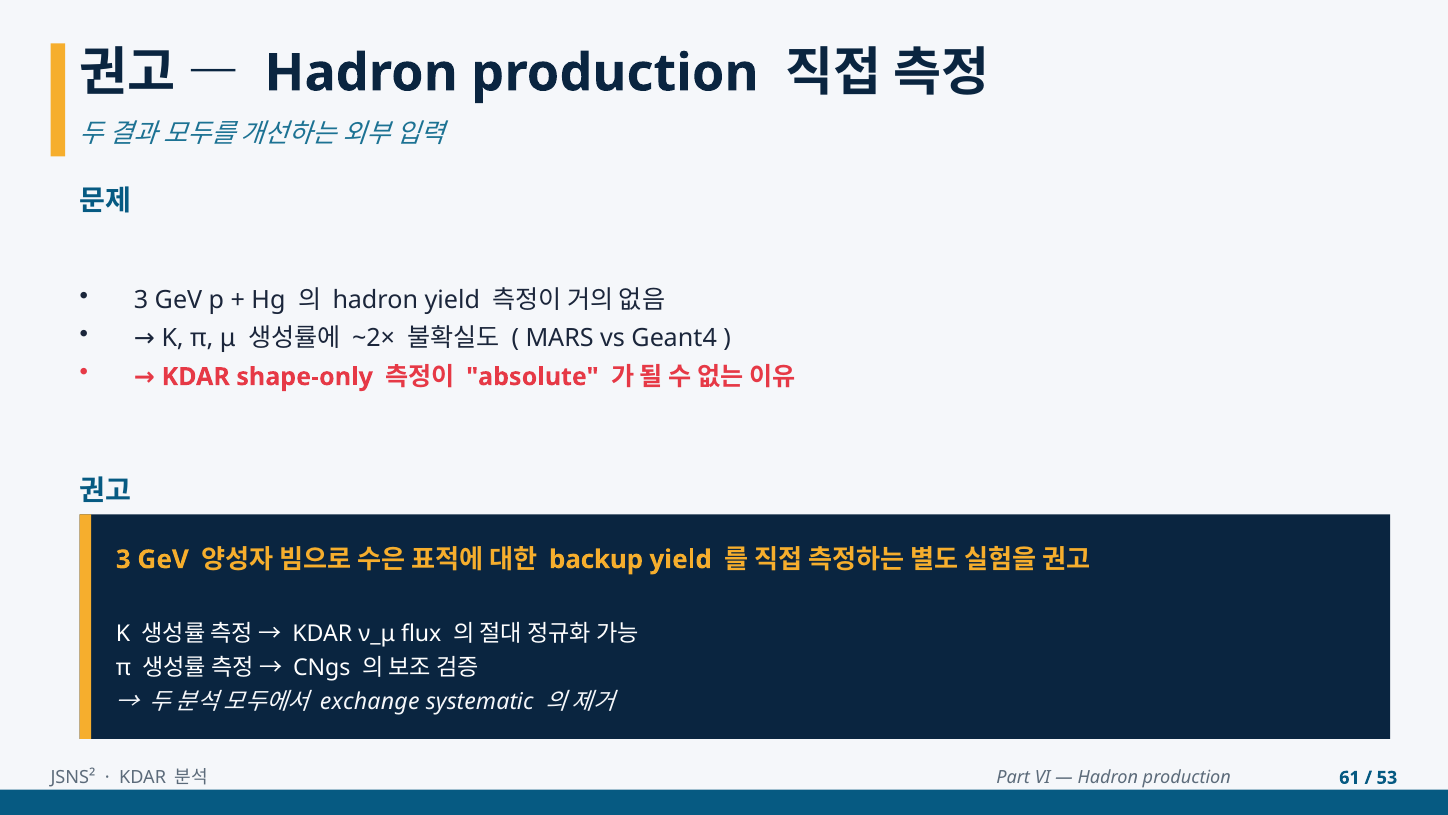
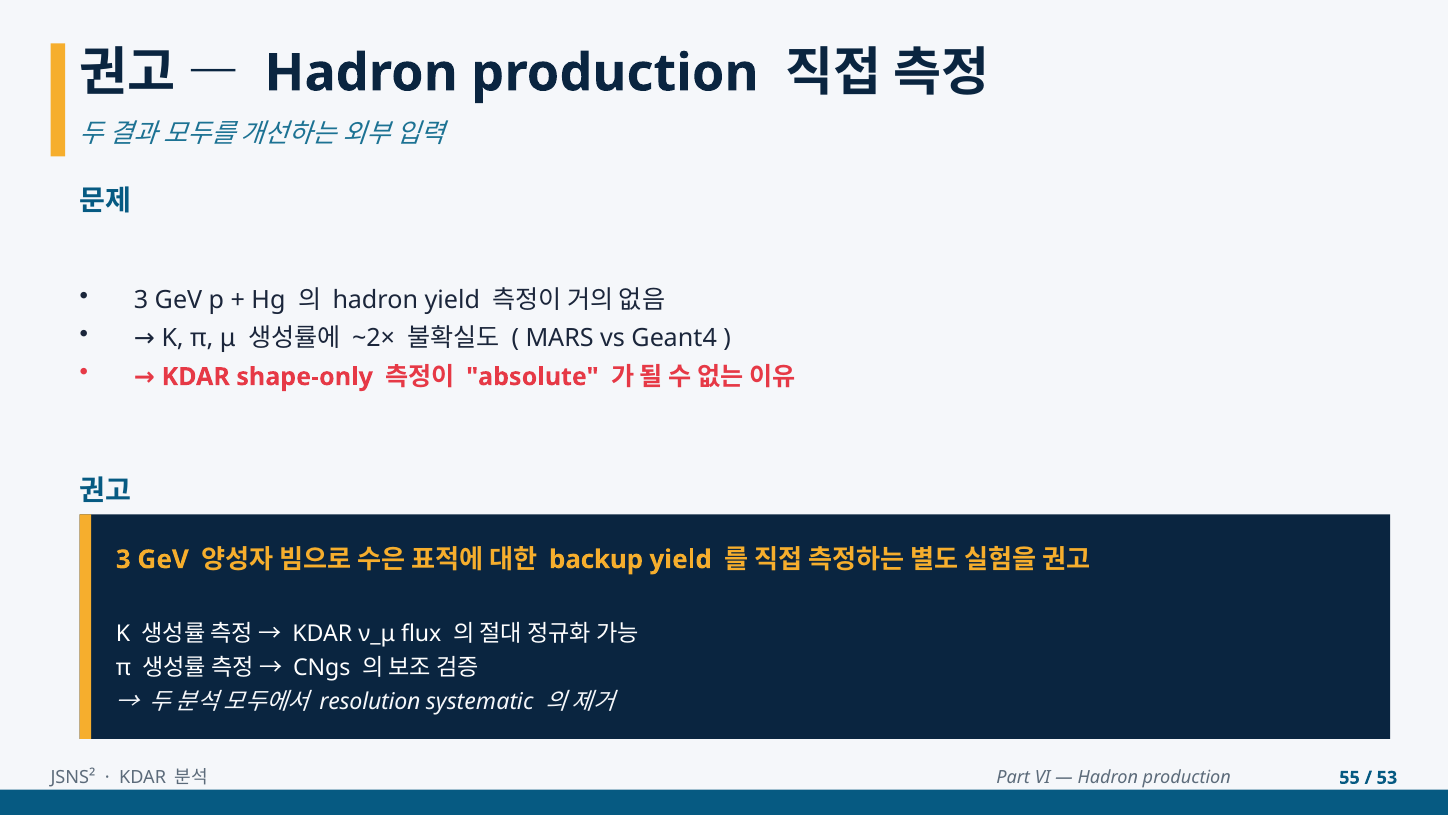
exchange: exchange -> resolution
61: 61 -> 55
